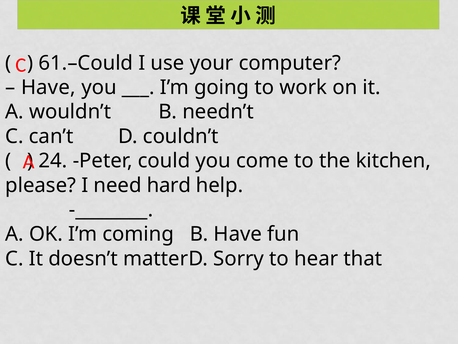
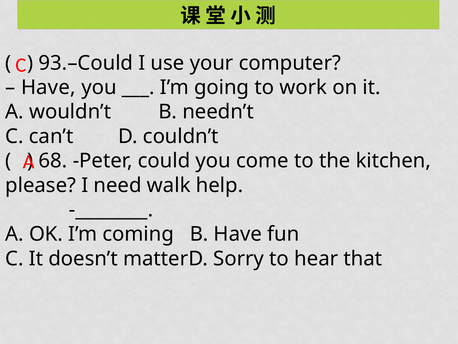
61.–Could: 61.–Could -> 93.–Could
24: 24 -> 68
hard: hard -> walk
